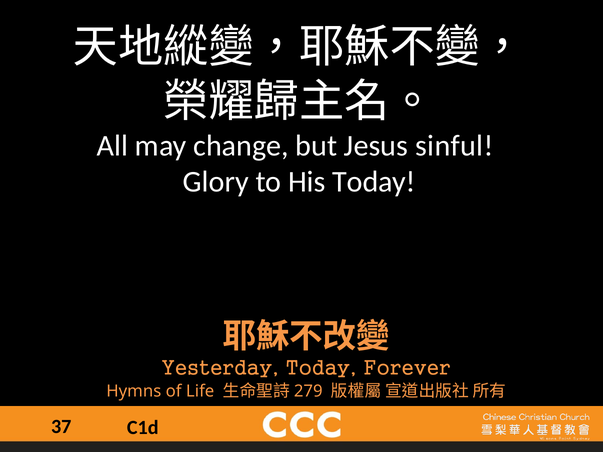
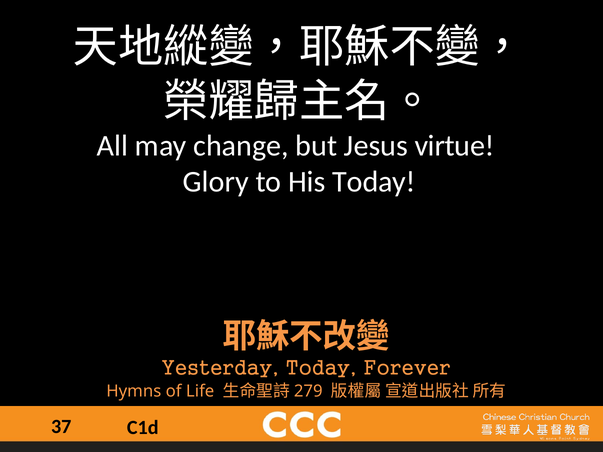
sinful: sinful -> virtue
